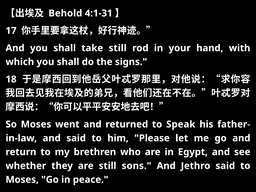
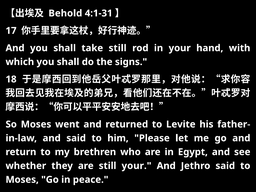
Speak: Speak -> Levite
still sons: sons -> your
